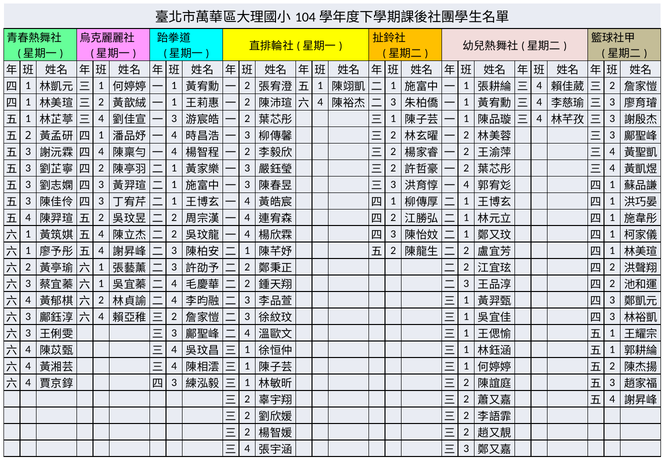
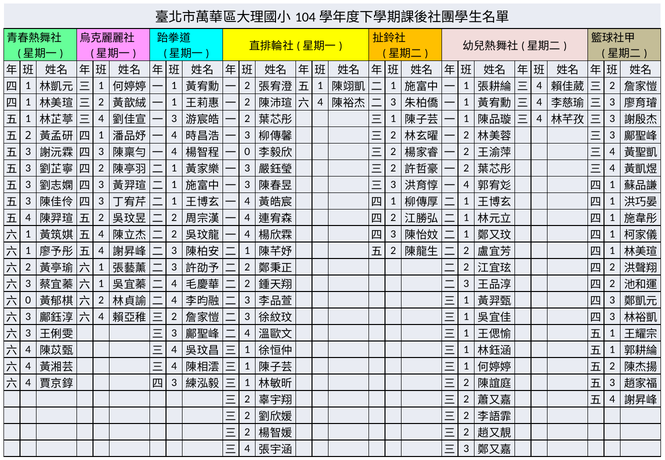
4 at (101, 152): 4 -> 3
2 at (247, 152): 2 -> 0
4 at (28, 300): 4 -> 0
